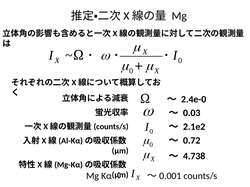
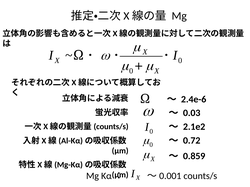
2.4e-0: 2.4e-0 -> 2.4e-6
4.738: 4.738 -> 0.859
